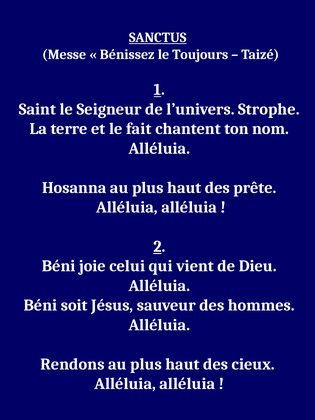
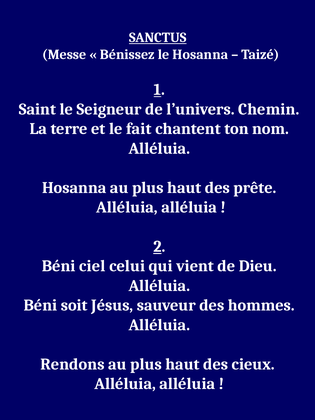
le Toujours: Toujours -> Hosanna
Strophe: Strophe -> Chemin
joie: joie -> ciel
